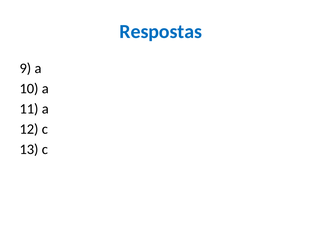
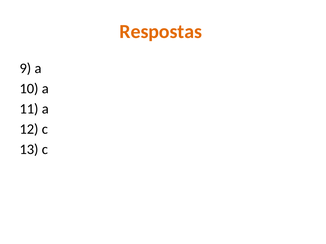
Respostas colour: blue -> orange
